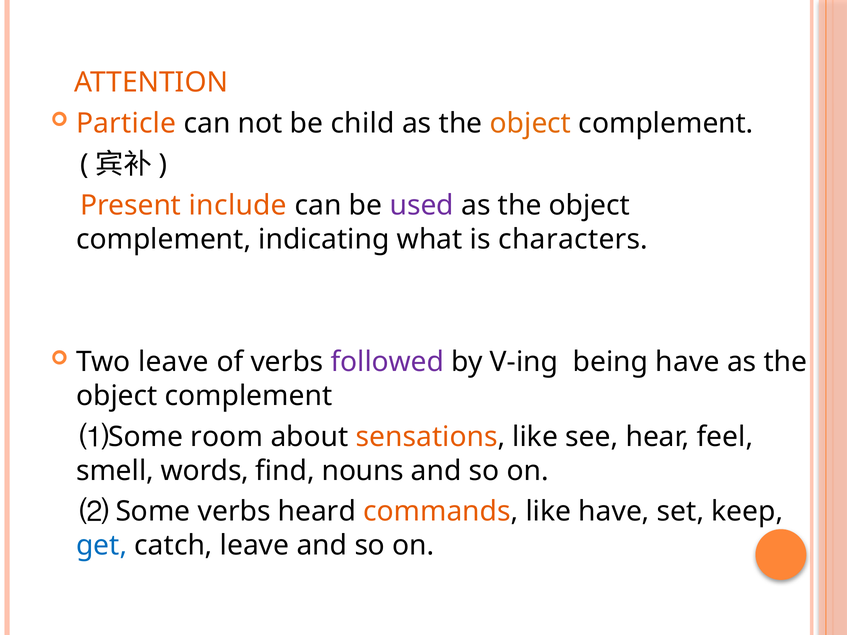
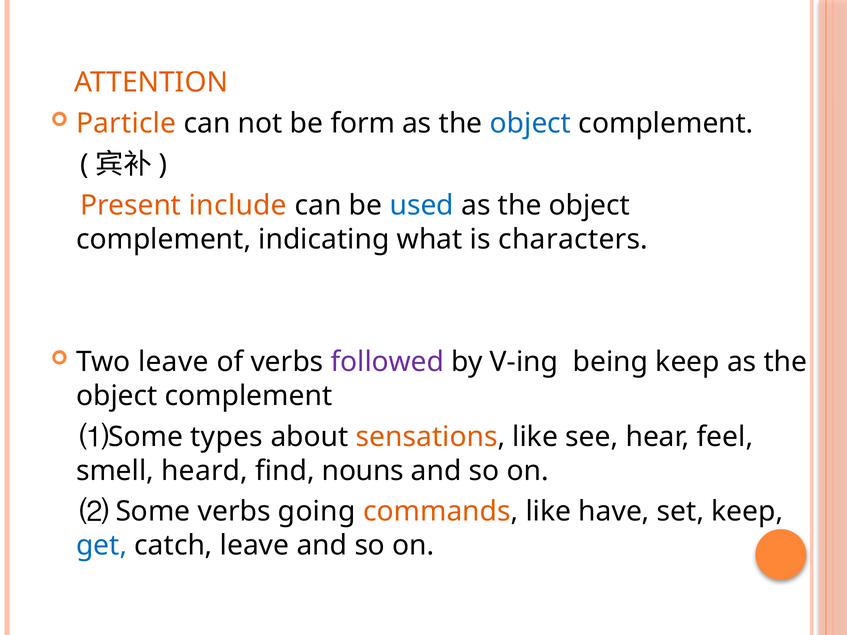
child: child -> form
object at (530, 124) colour: orange -> blue
used colour: purple -> blue
being have: have -> keep
room: room -> types
words: words -> heard
heard: heard -> going
